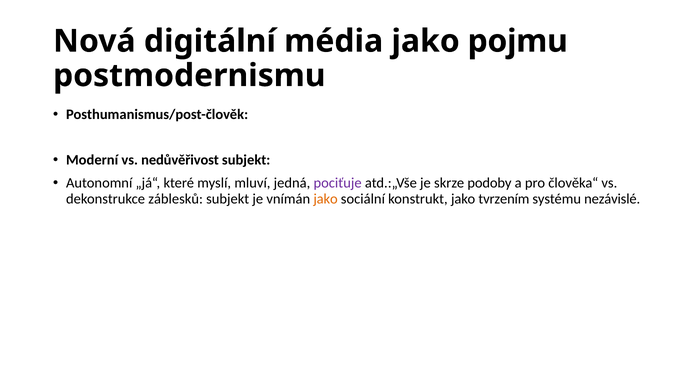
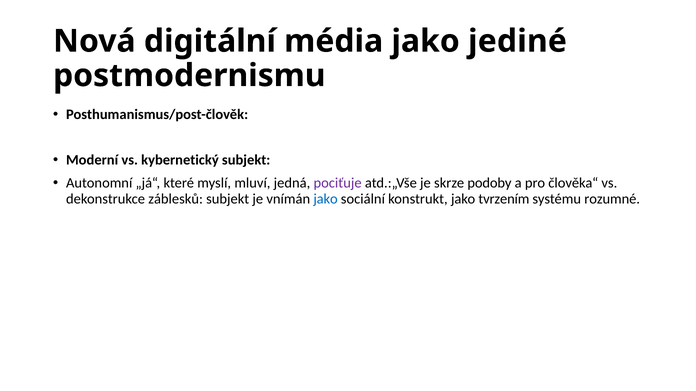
pojmu: pojmu -> jediné
nedůvěřivost: nedůvěřivost -> kybernetický
jako at (326, 199) colour: orange -> blue
nezávislé: nezávislé -> rozumné
